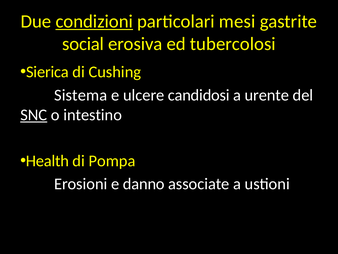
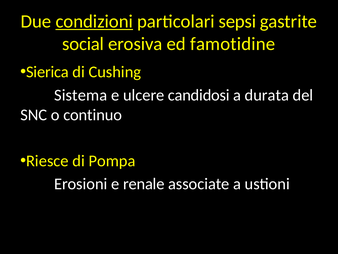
mesi: mesi -> sepsi
tubercolosi: tubercolosi -> famotidine
urente: urente -> durata
SNC underline: present -> none
intestino: intestino -> continuo
Health: Health -> Riesce
danno: danno -> renale
